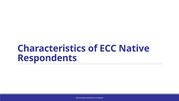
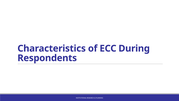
Native: Native -> During
